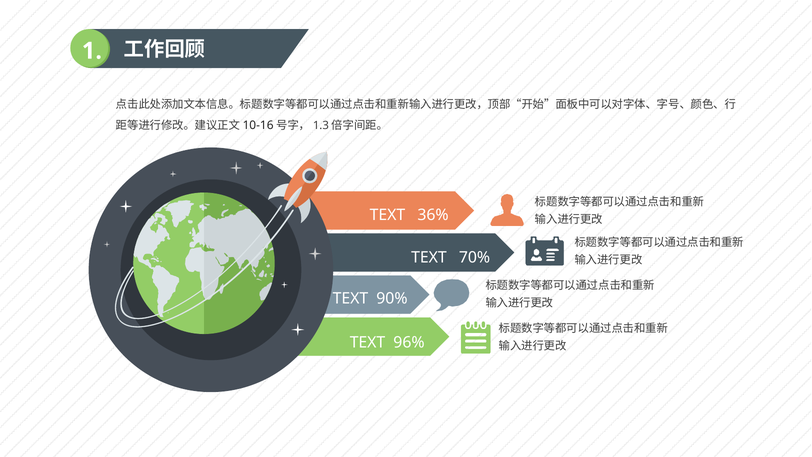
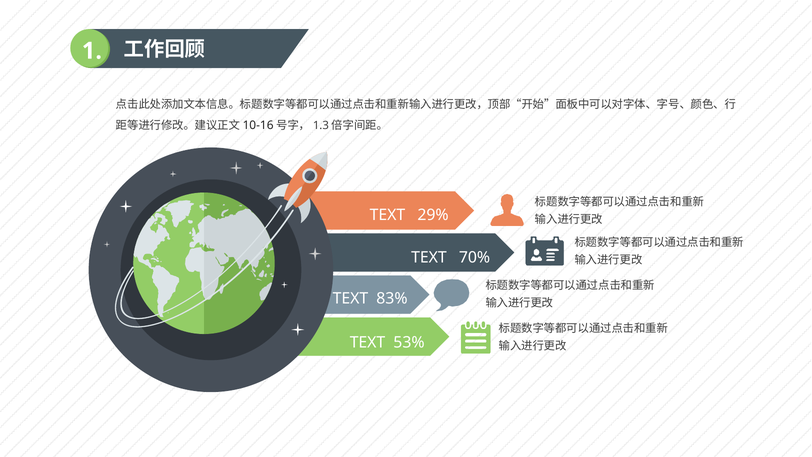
36%: 36% -> 29%
90%: 90% -> 83%
96%: 96% -> 53%
